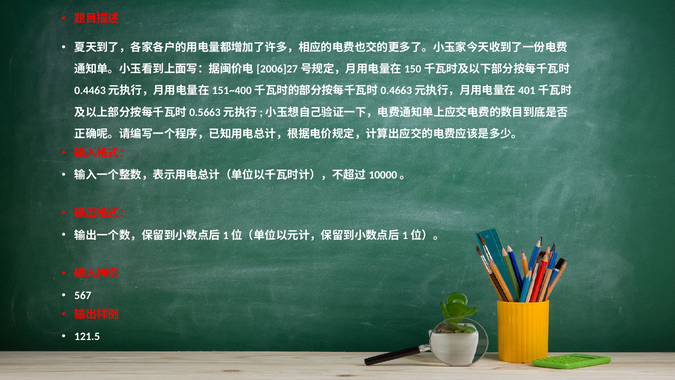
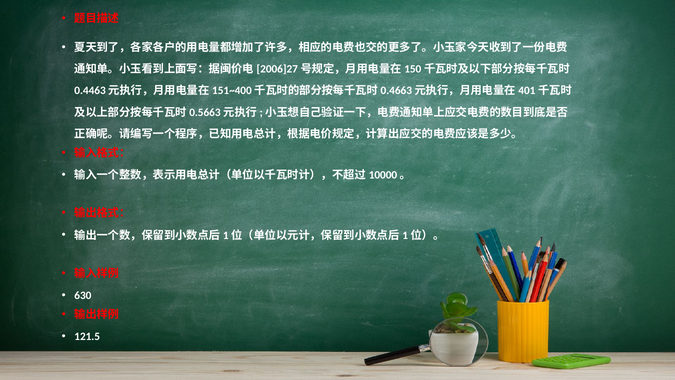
567: 567 -> 630
